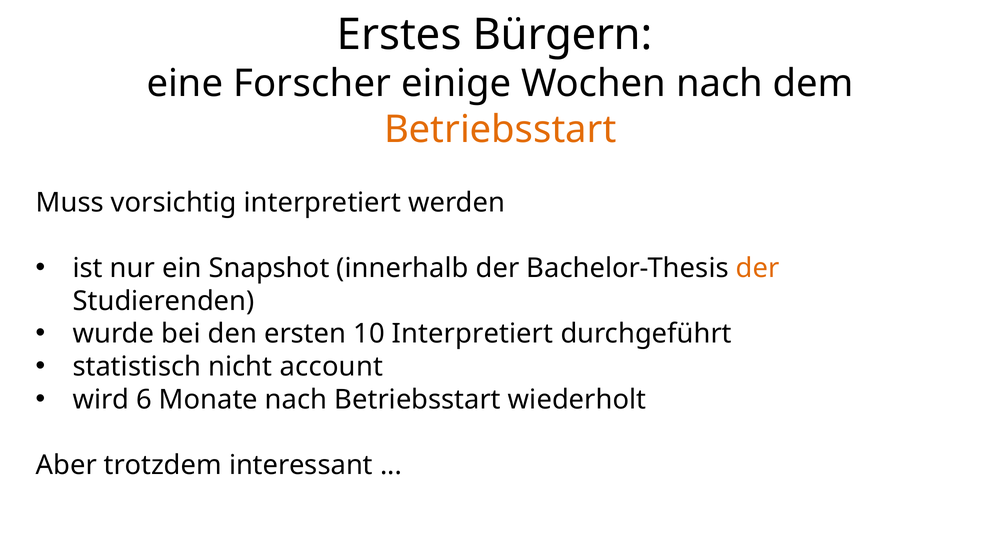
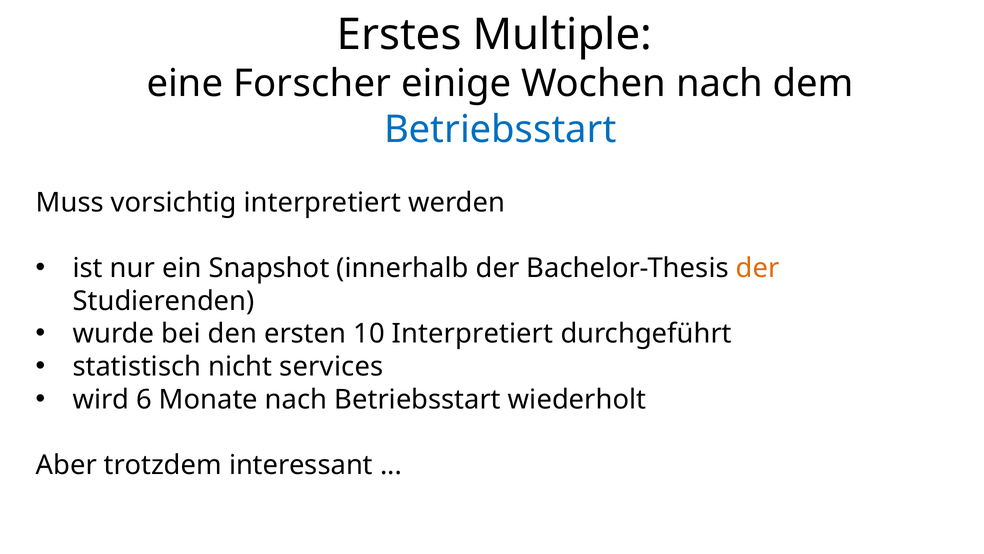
Bürgern: Bürgern -> Multiple
Betriebsstart at (500, 130) colour: orange -> blue
account: account -> services
